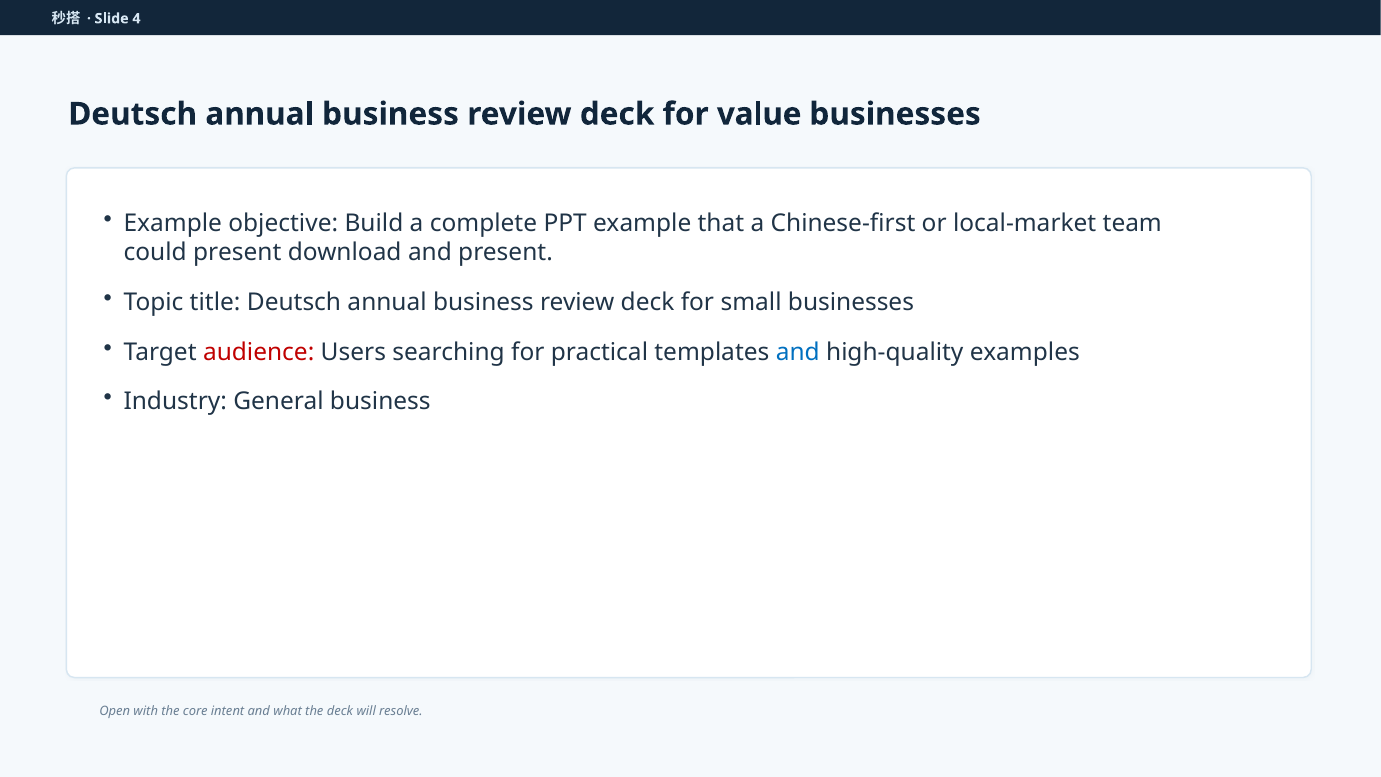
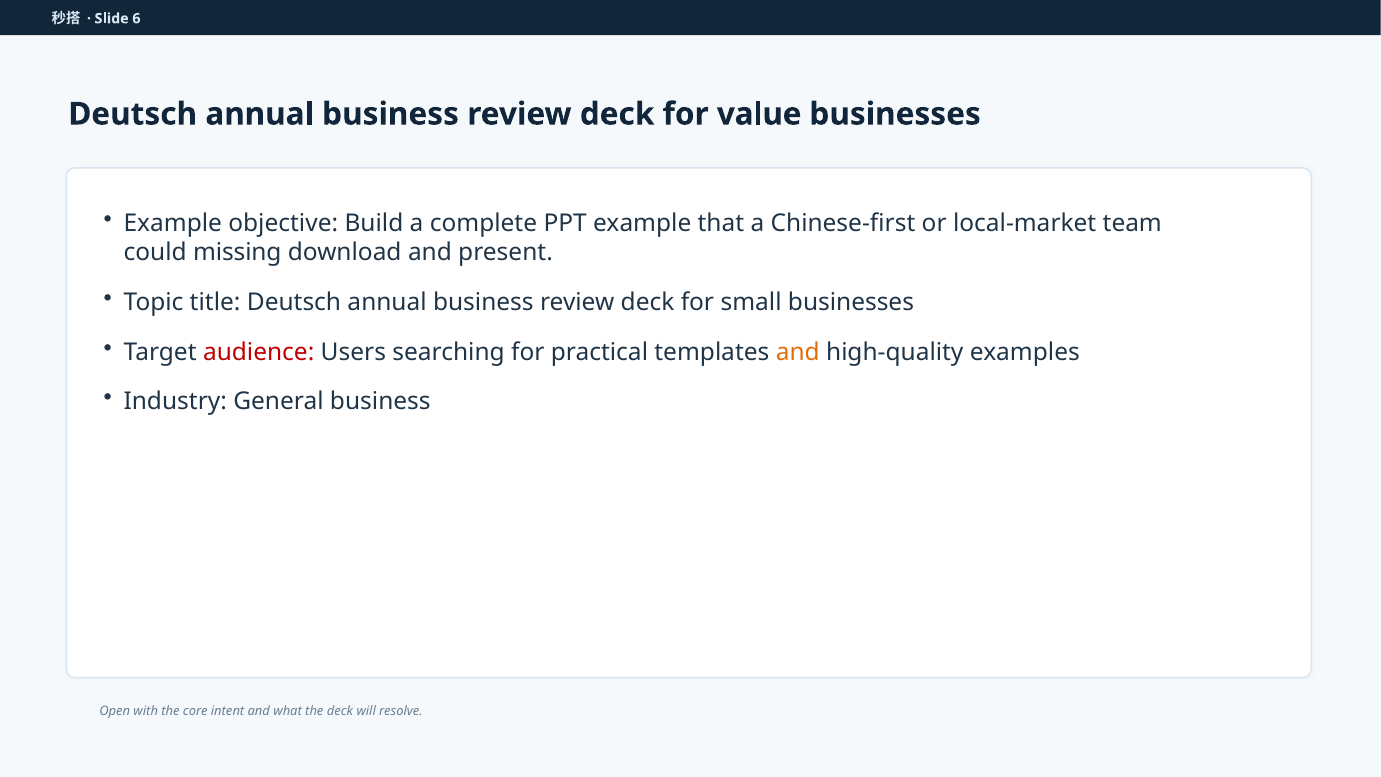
4: 4 -> 6
could present: present -> missing
and at (798, 352) colour: blue -> orange
